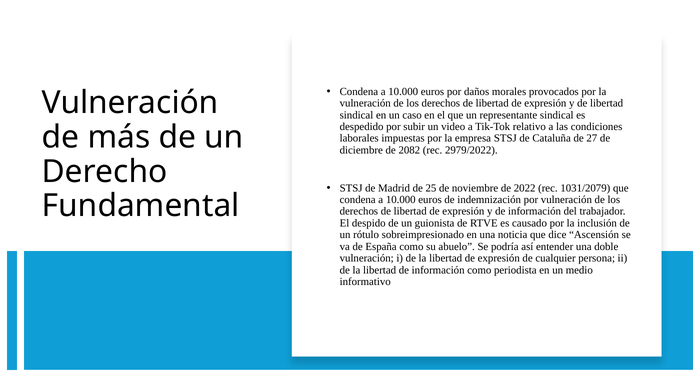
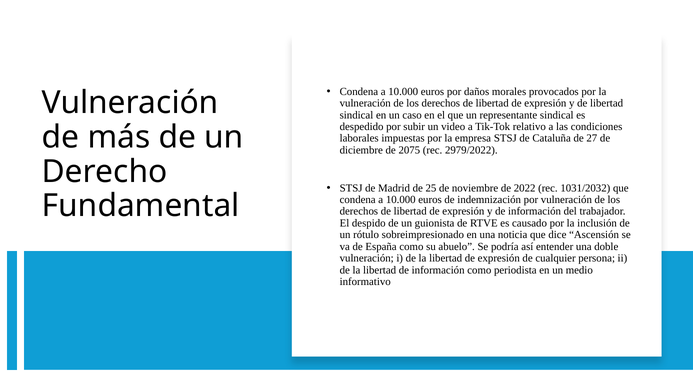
2082: 2082 -> 2075
1031/2079: 1031/2079 -> 1031/2032
